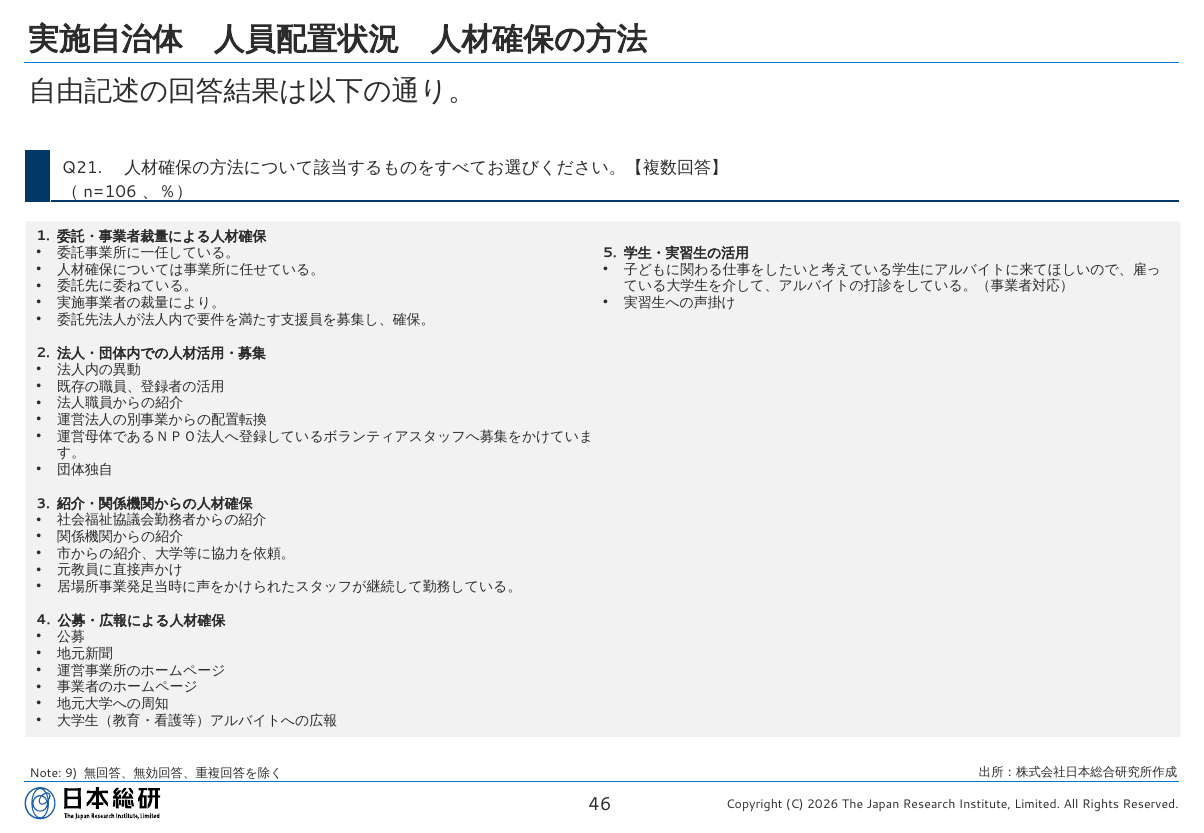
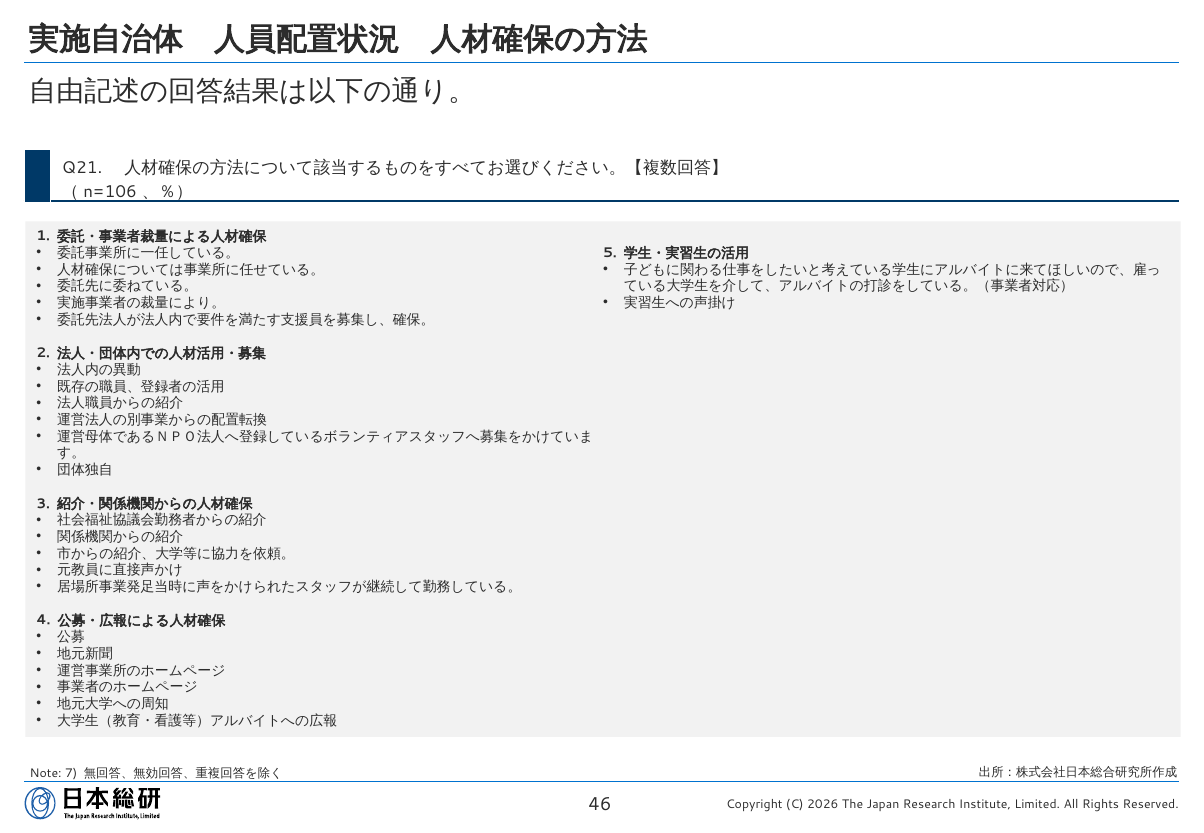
9: 9 -> 7
